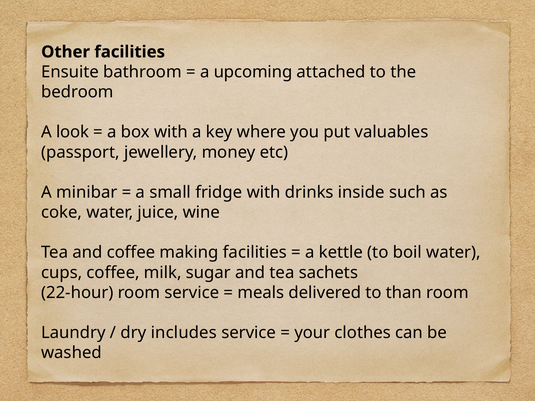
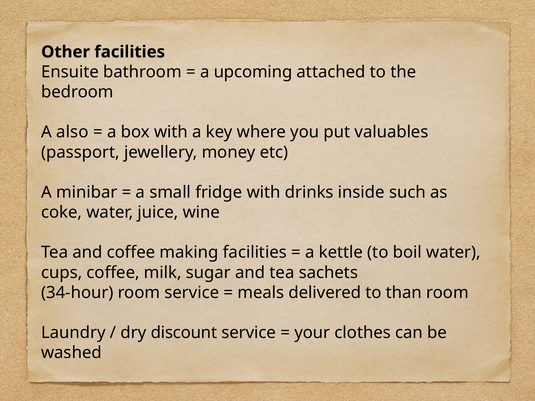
look: look -> also
22-hour: 22-hour -> 34-hour
includes: includes -> discount
